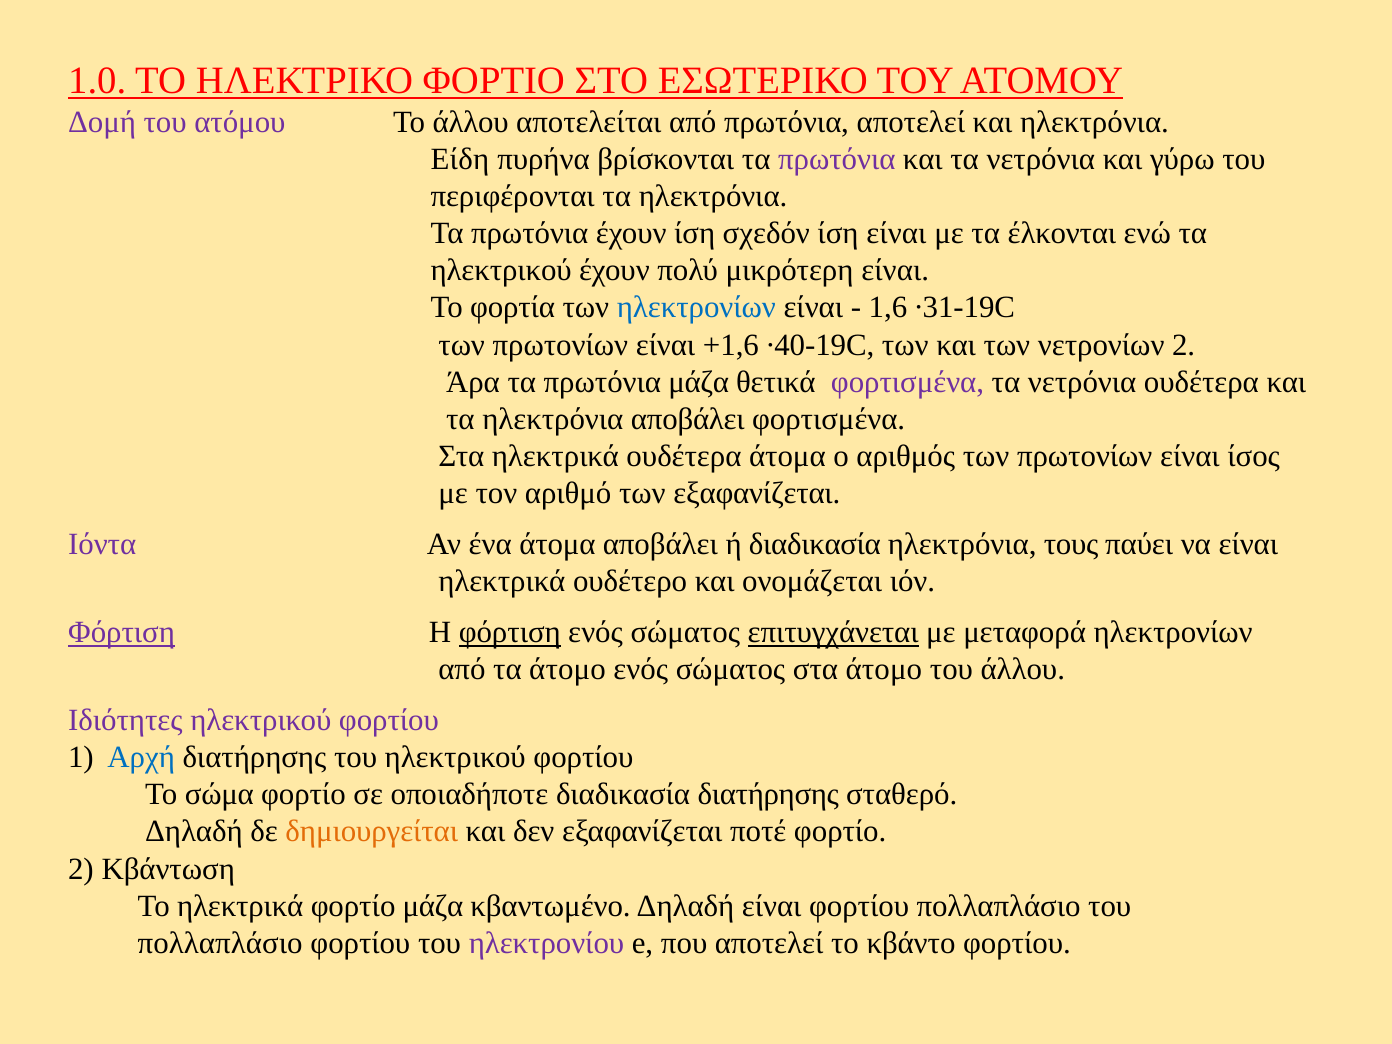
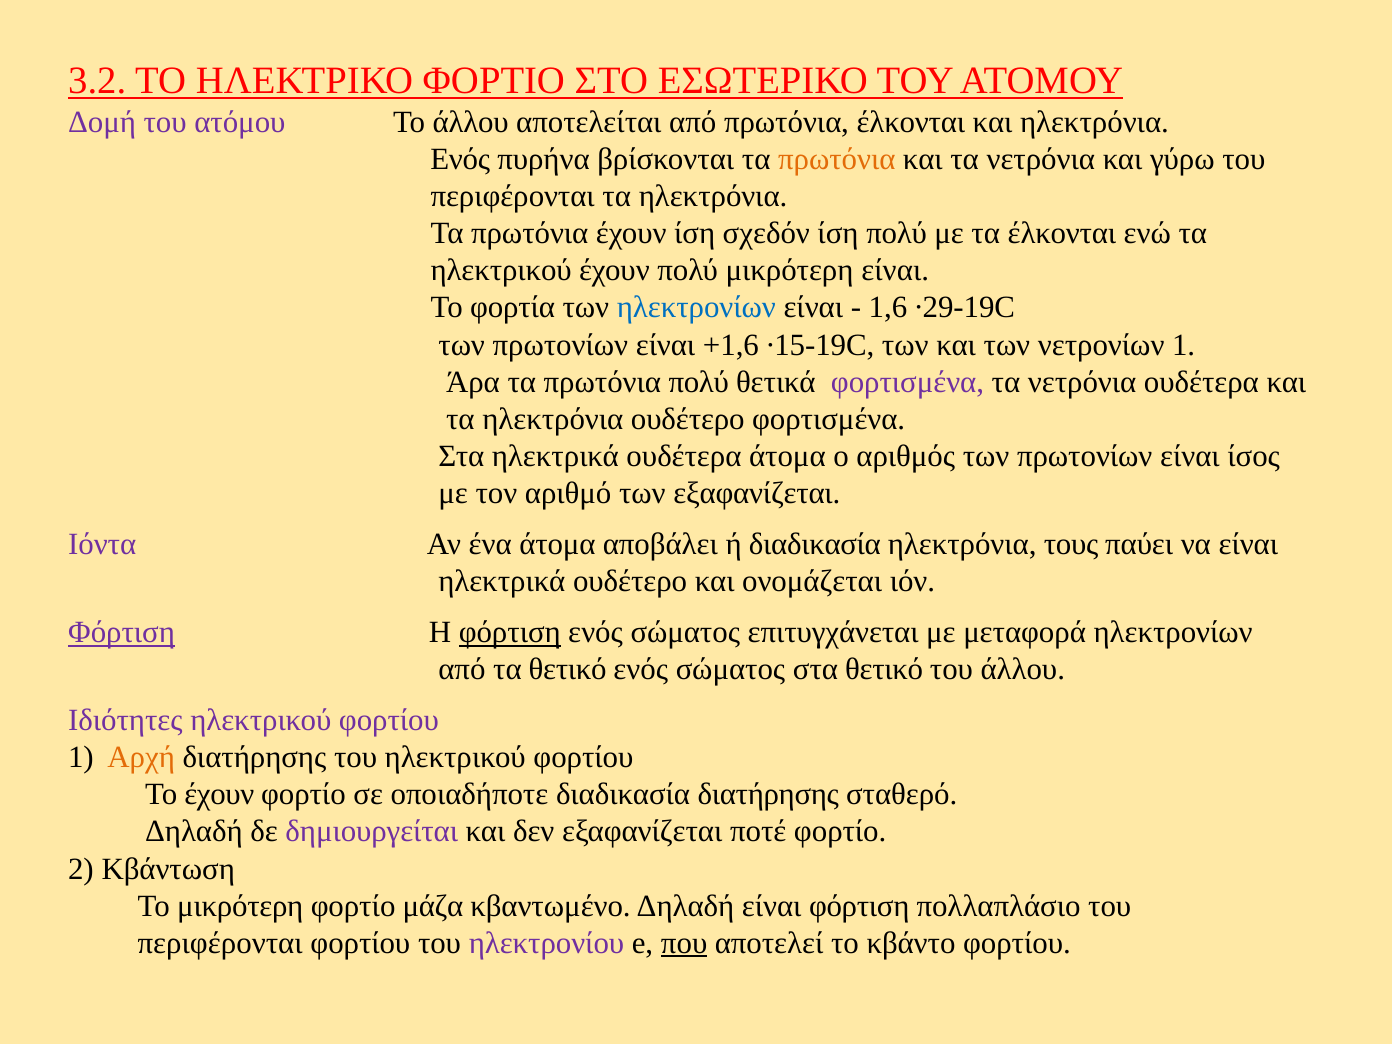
1.0: 1.0 -> 3.2
πρωτόνια αποτελεί: αποτελεί -> έλκονται
Είδη at (460, 159): Είδη -> Ενός
πρωτόνια at (837, 159) colour: purple -> orange
ίση είναι: είναι -> πολύ
∙31-19C: ∙31-19C -> ∙29-19C
∙40-19C: ∙40-19C -> ∙15-19C
νετρονίων 2: 2 -> 1
πρωτόνια μάζα: μάζα -> πολύ
ηλεκτρόνια αποβάλει: αποβάλει -> ουδέτερο
επιτυγχάνεται underline: present -> none
τα άτομο: άτομο -> θετικό
στα άτομο: άτομο -> θετικό
Αρχή colour: blue -> orange
Το σώμα: σώμα -> έχουν
δημιουργείται colour: orange -> purple
Το ηλεκτρικά: ηλεκτρικά -> μικρότερη
είναι φορτίου: φορτίου -> φόρτιση
πολλαπλάσιο at (220, 943): πολλαπλάσιο -> περιφέρονται
που underline: none -> present
